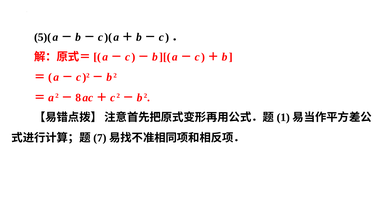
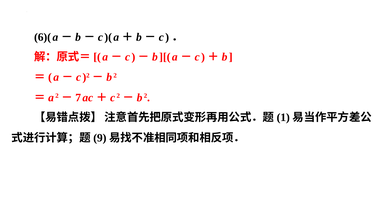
5)(: 5)( -> 6)(
8: 8 -> 7
7: 7 -> 9
